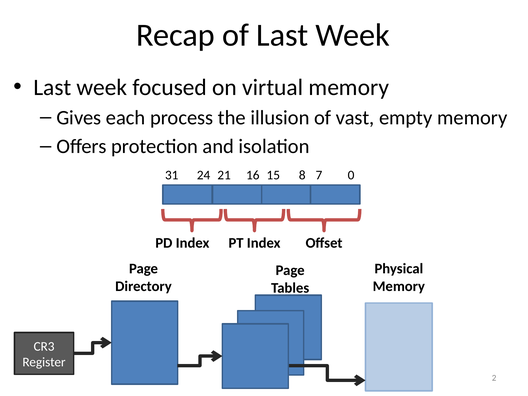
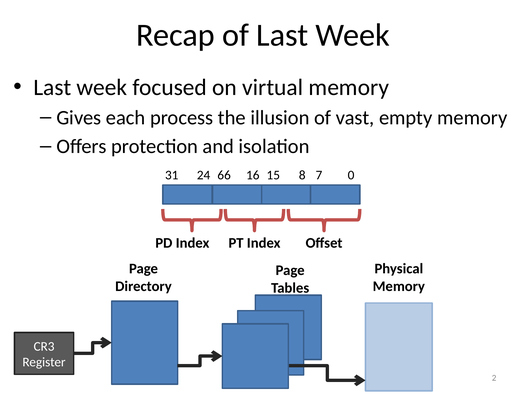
21: 21 -> 66
